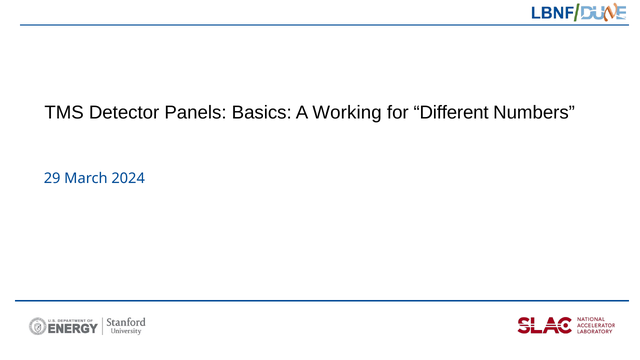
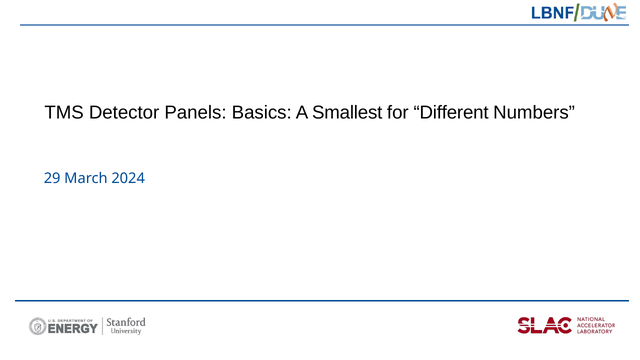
Working: Working -> Smallest
